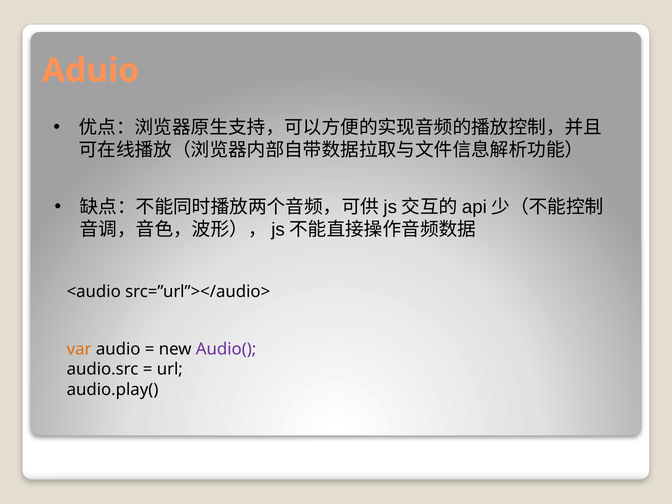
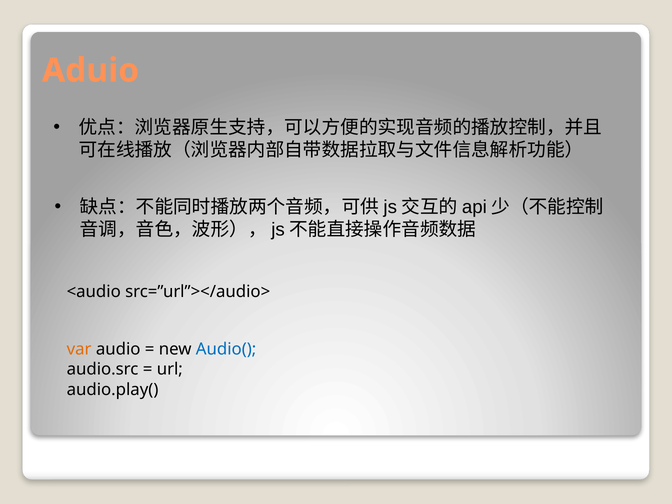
Audio( colour: purple -> blue
